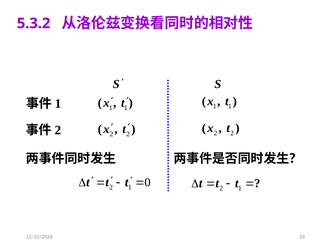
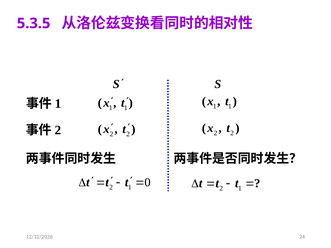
5.3.2: 5.3.2 -> 5.3.5
